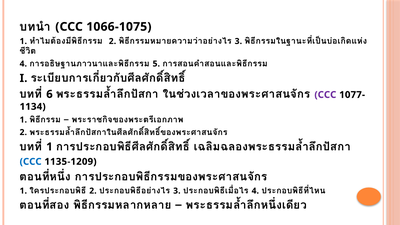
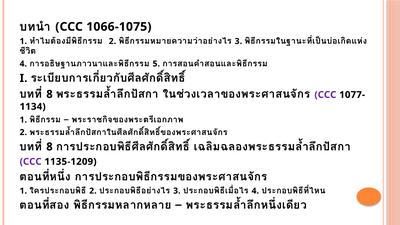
6 at (49, 94): 6 -> 8
1 at (49, 147): 1 -> 8
CCC at (31, 162) colour: blue -> purple
